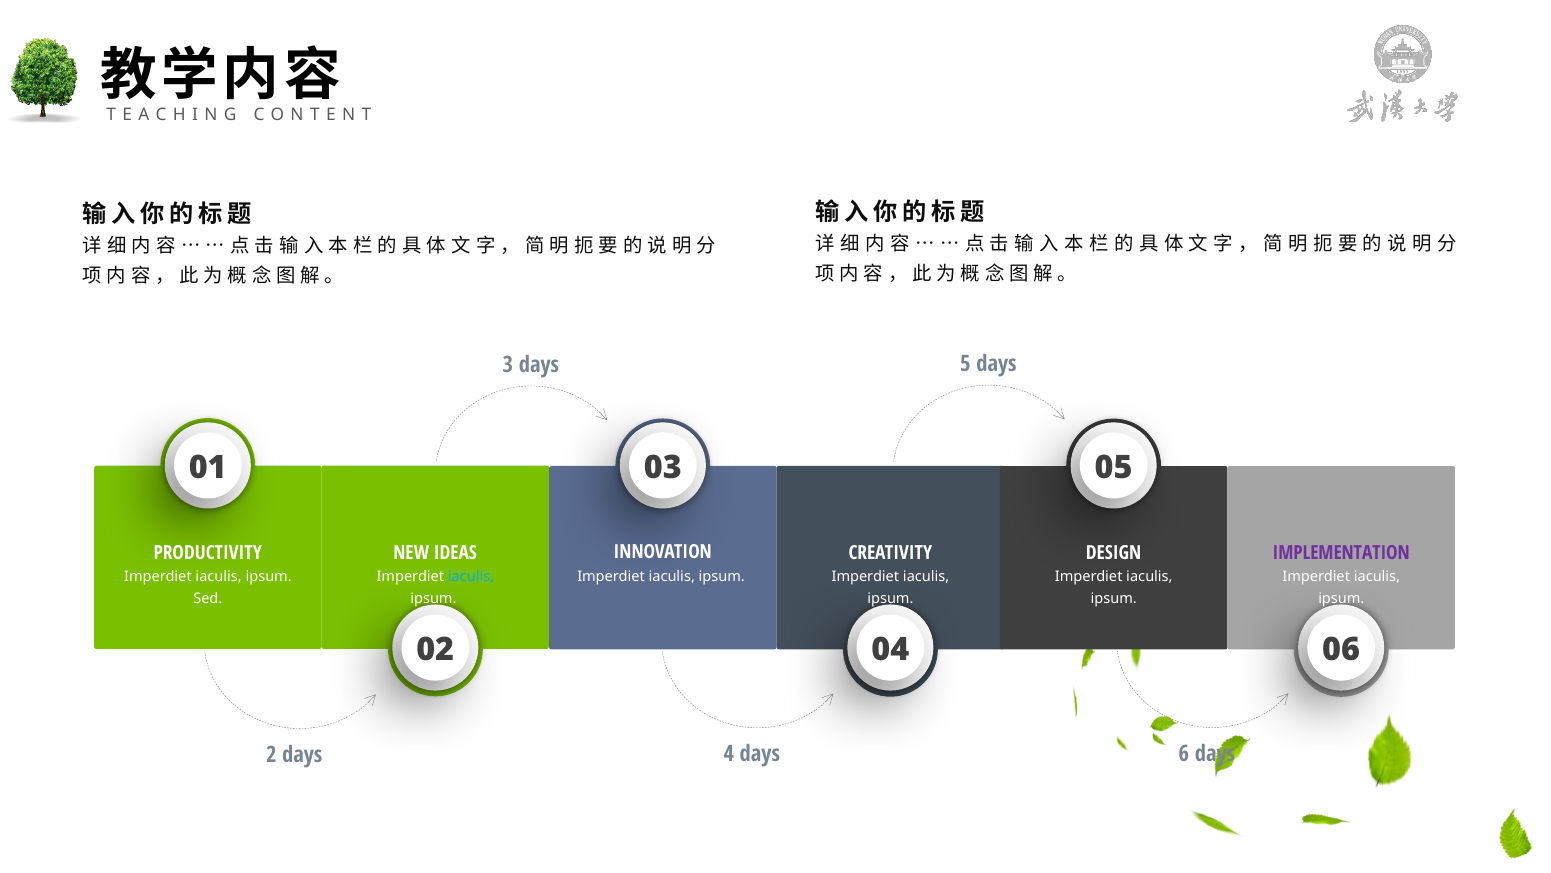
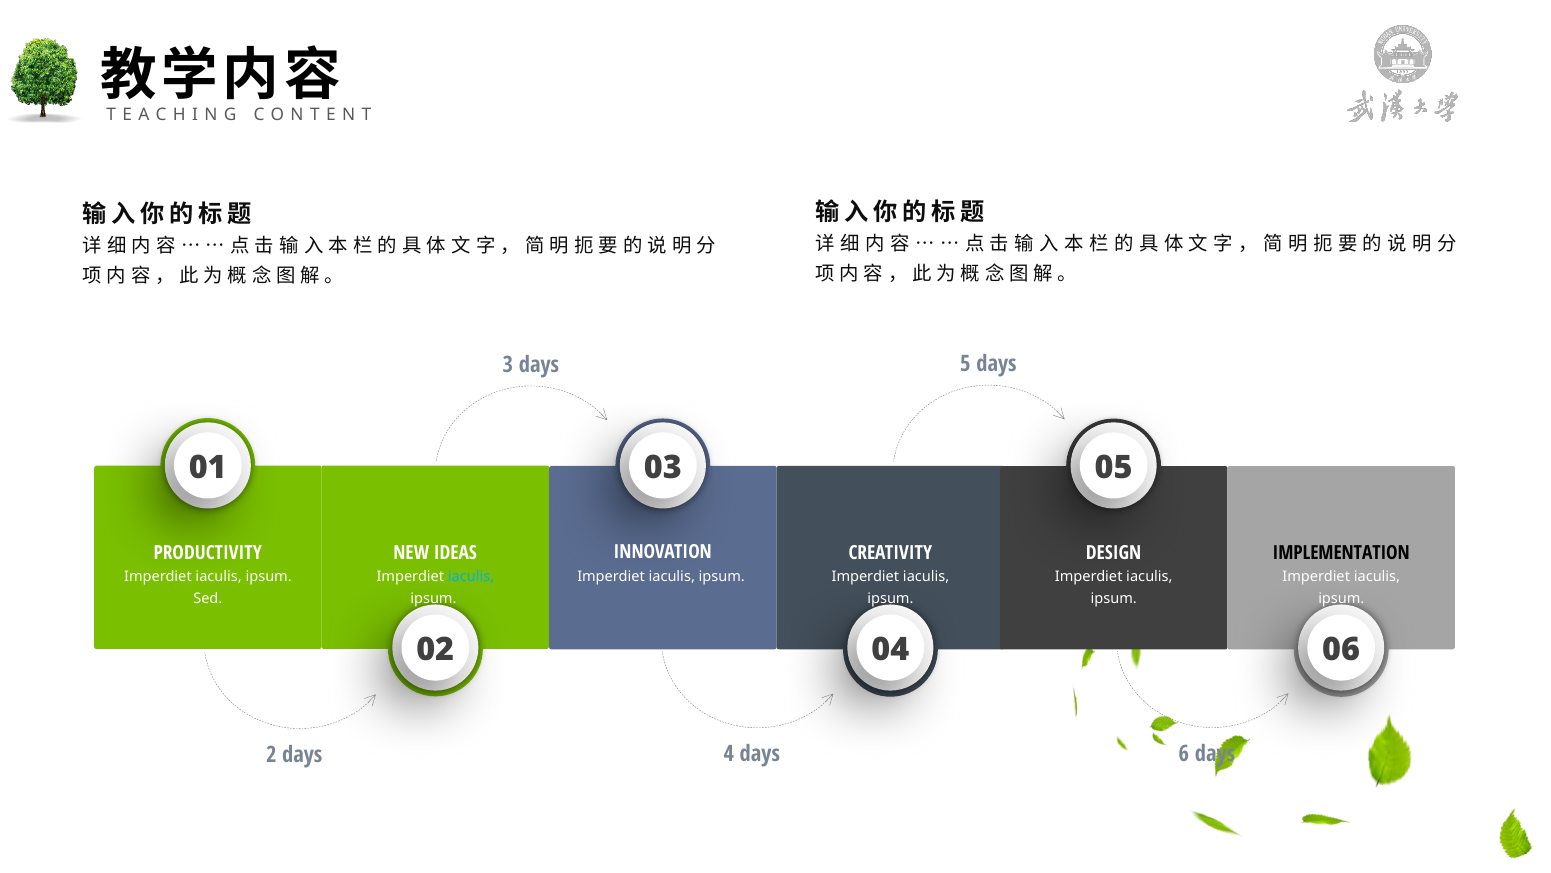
IMPLEMENTATION colour: purple -> black
